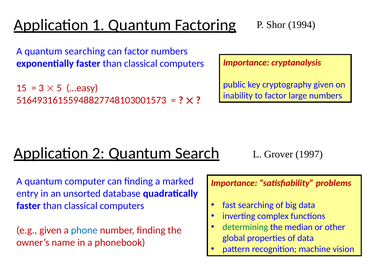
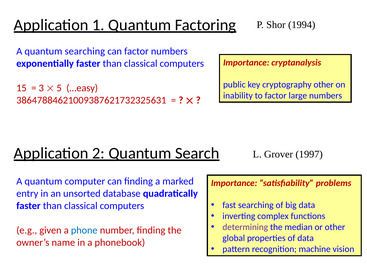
cryptography given: given -> other
51649316155948827748103001573: 51649316155948827748103001573 -> 38647884621009387621732325631
determining colour: green -> purple
